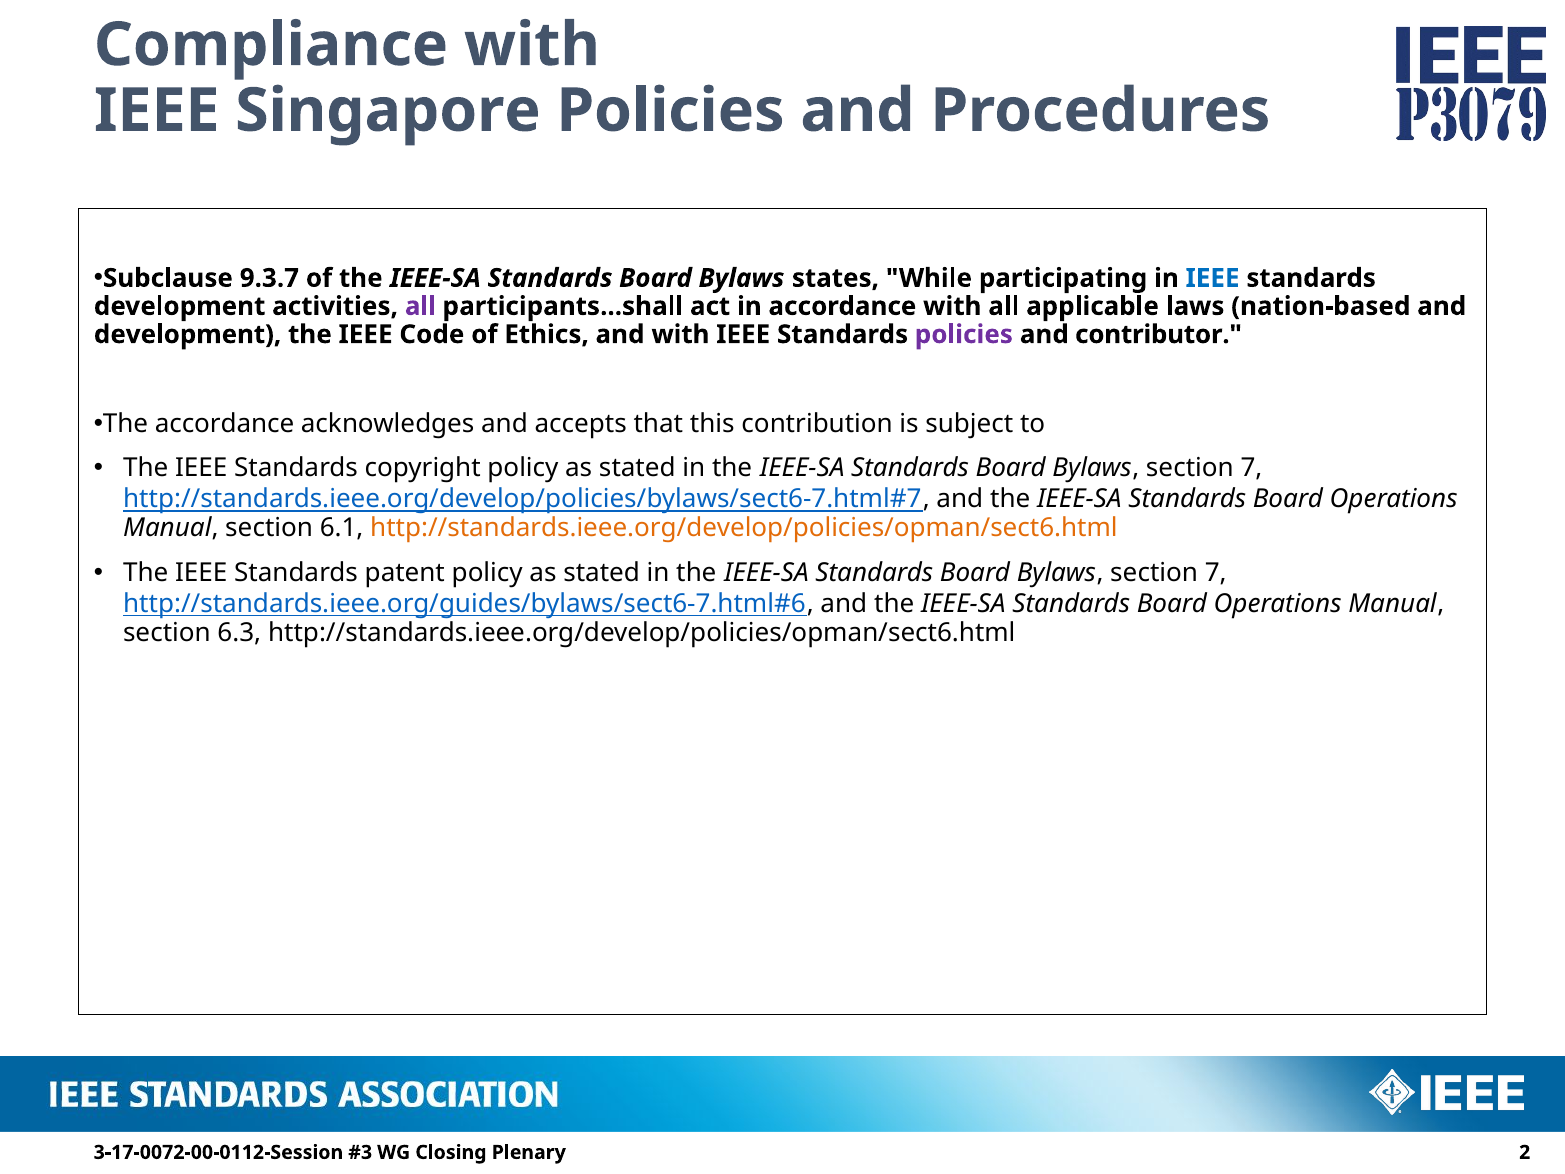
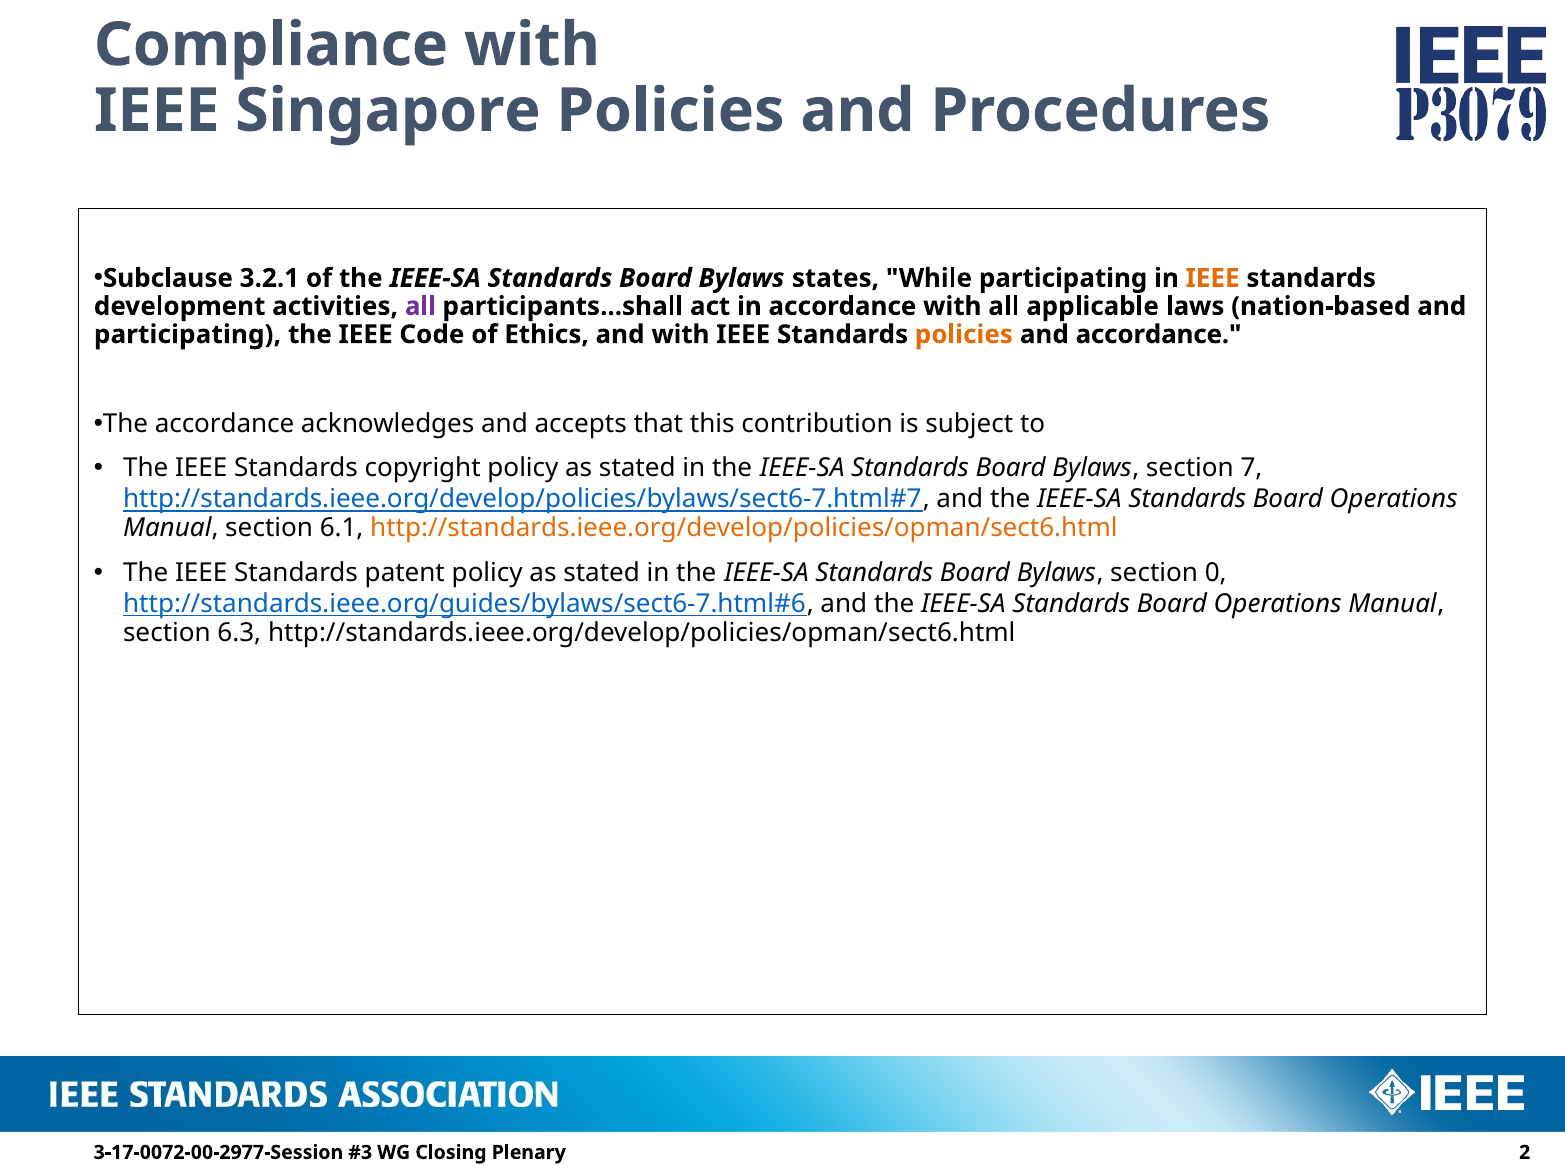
9.3.7: 9.3.7 -> 3.2.1
IEEE at (1213, 278) colour: blue -> orange
development at (188, 334): development -> participating
policies at (964, 334) colour: purple -> orange
and contributor: contributor -> accordance
7 at (1216, 572): 7 -> 0
3-17-0072-00-0112-Session: 3-17-0072-00-0112-Session -> 3-17-0072-00-2977-Session
